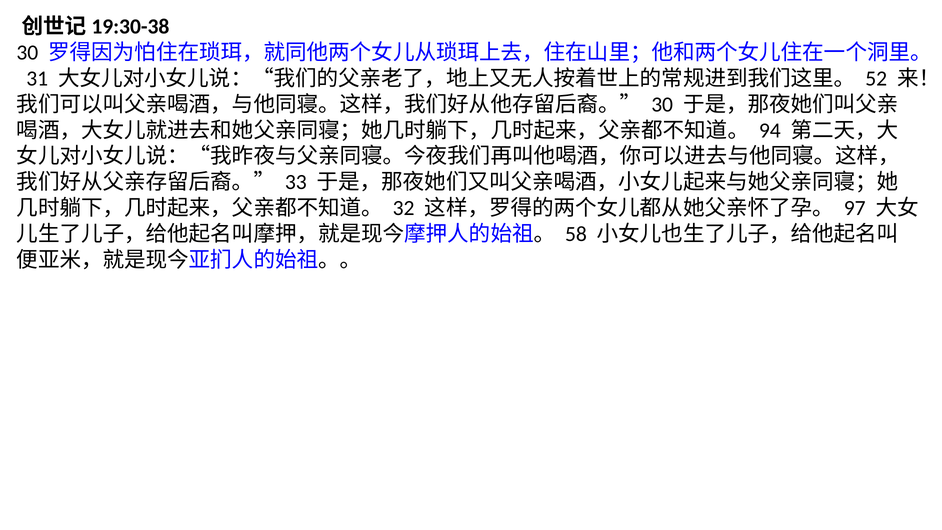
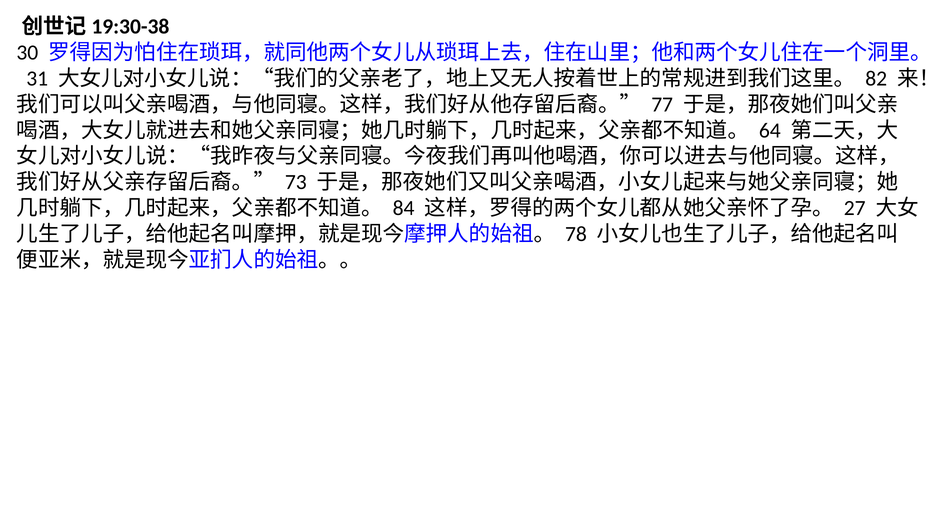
52: 52 -> 82
30 at (662, 105): 30 -> 77
94: 94 -> 64
33: 33 -> 73
32: 32 -> 84
97: 97 -> 27
58: 58 -> 78
